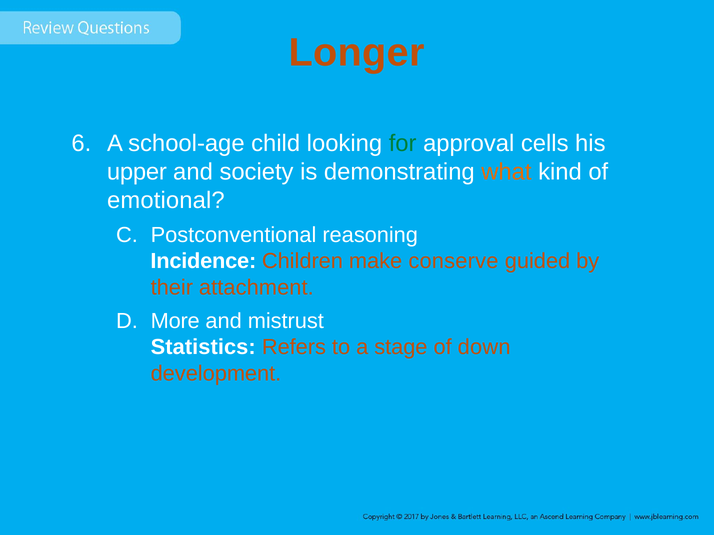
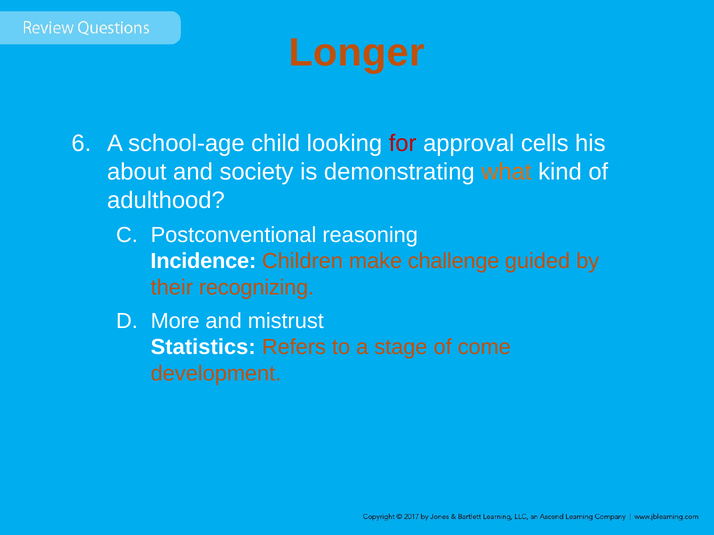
for colour: green -> red
upper: upper -> about
emotional: emotional -> adulthood
conserve: conserve -> challenge
attachment: attachment -> recognizing
down: down -> come
